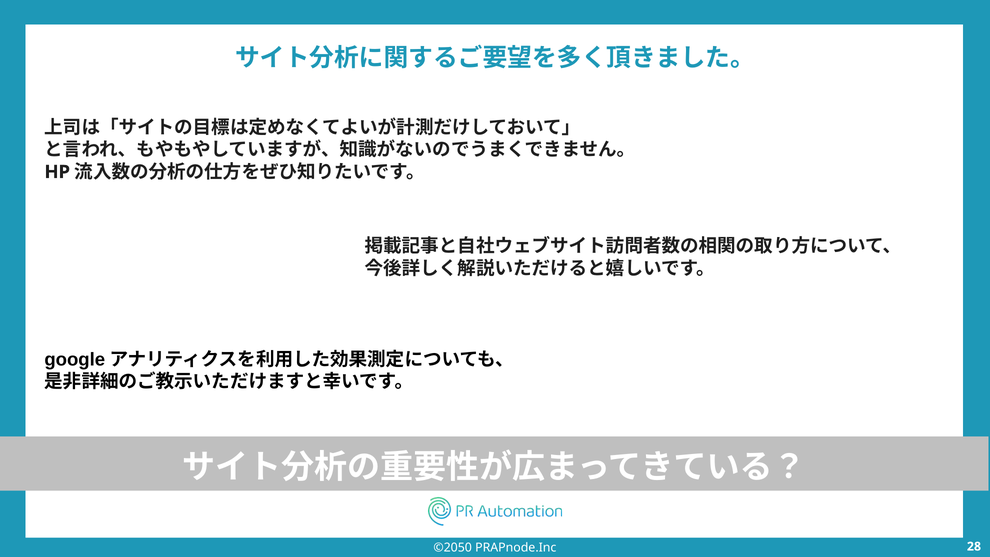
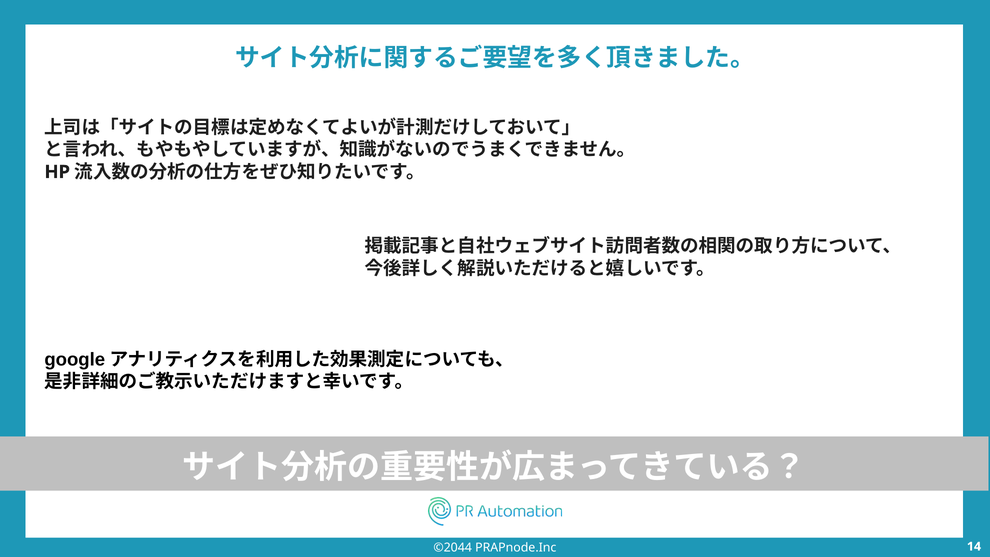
©2050: ©2050 -> ©2044
28: 28 -> 14
